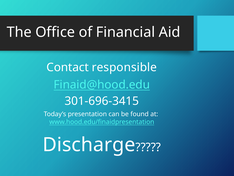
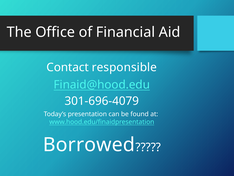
301-696-3415: 301-696-3415 -> 301-696-4079
Discharge: Discharge -> Borrowed
